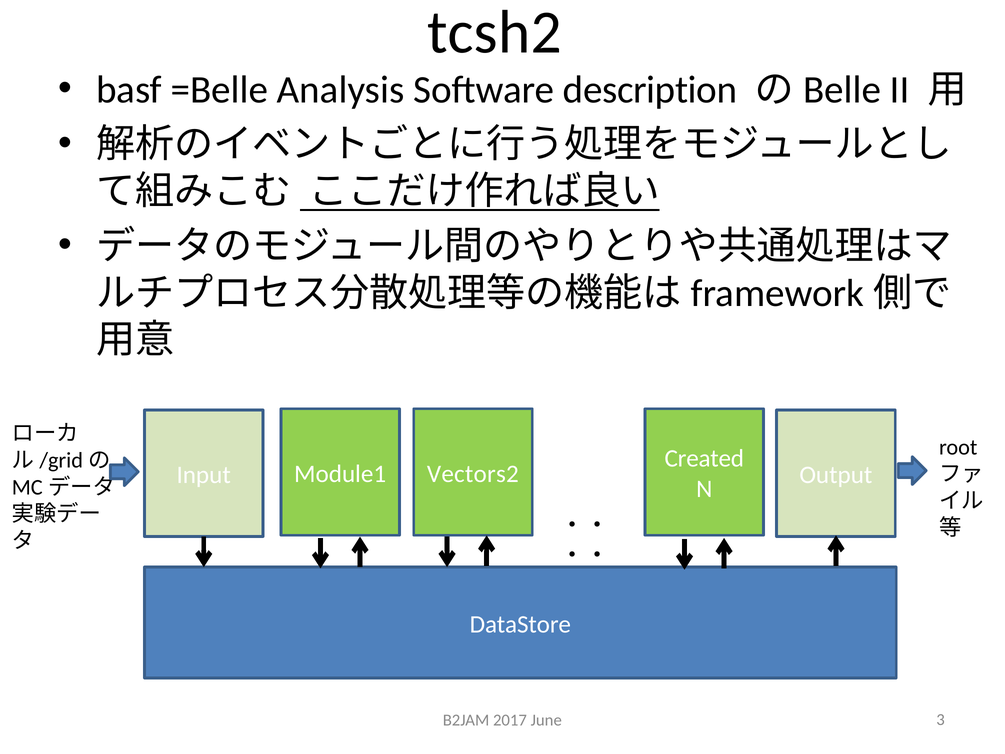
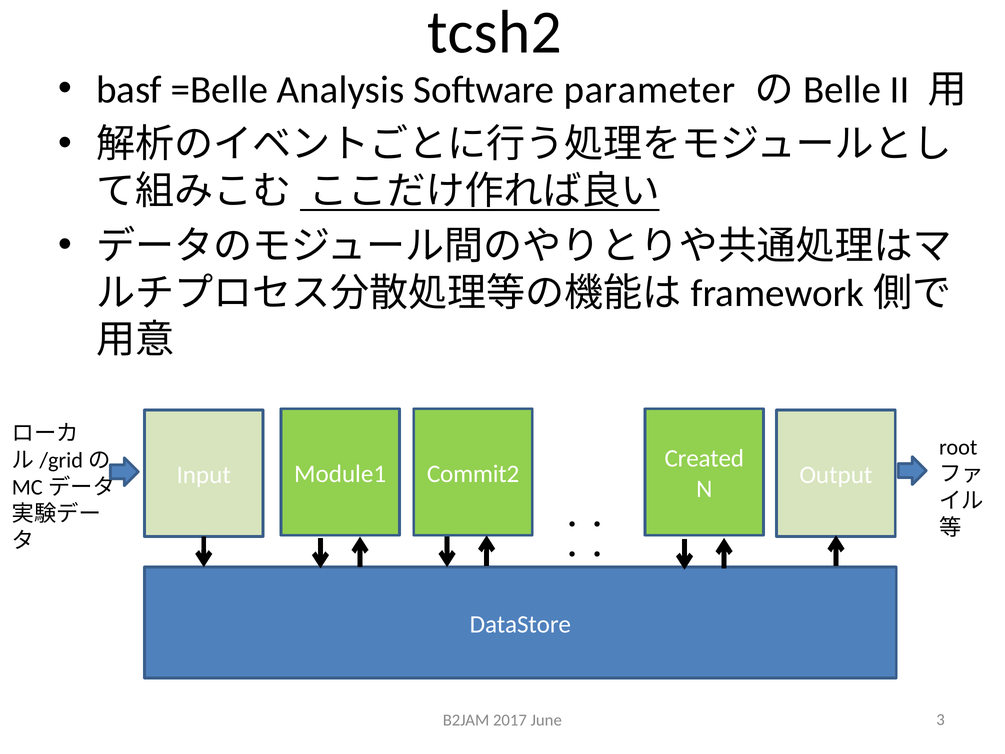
description: description -> parameter
Vectors2: Vectors2 -> Commit2
